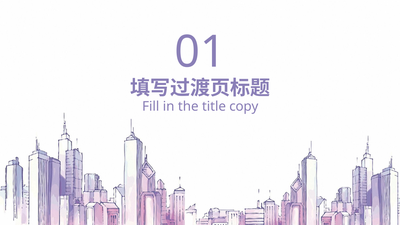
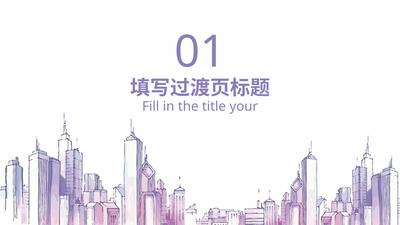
copy: copy -> your
